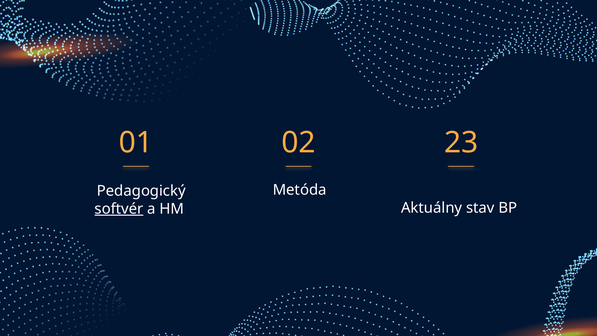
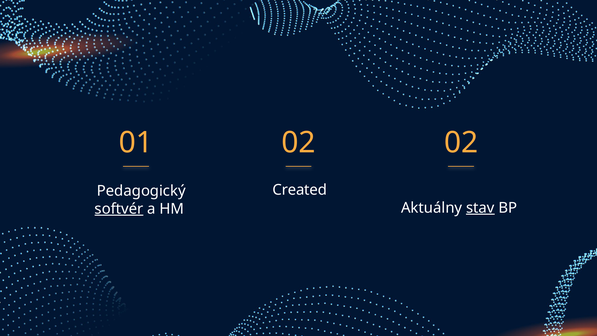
02 23: 23 -> 02
Metóda: Metóda -> Created
stav underline: none -> present
